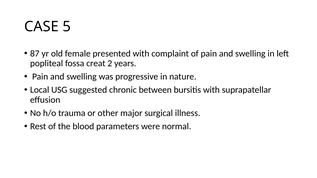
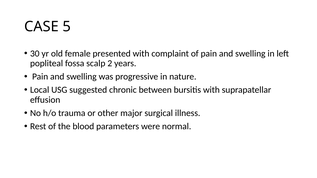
87: 87 -> 30
creat: creat -> scalp
